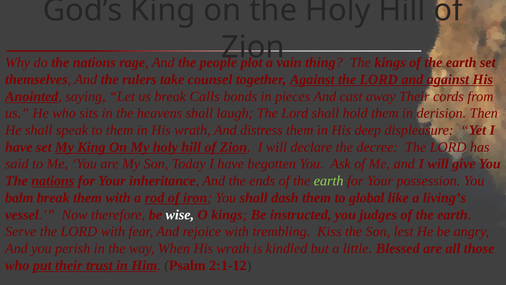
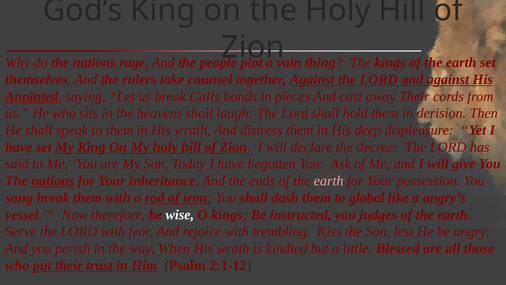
earth at (329, 181) colour: light green -> pink
balm: balm -> sang
living’s: living’s -> angry’s
